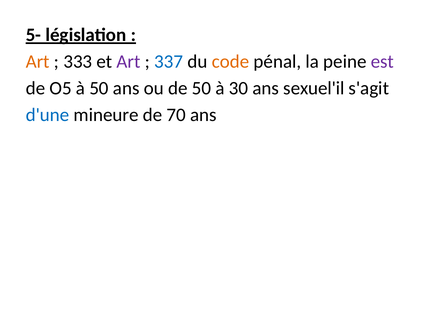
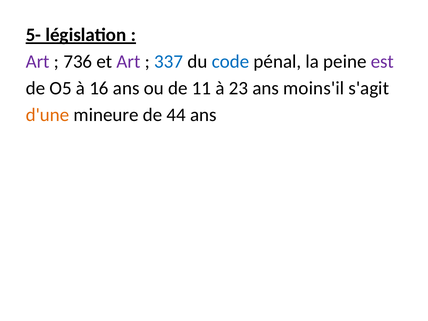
Art at (38, 62) colour: orange -> purple
333: 333 -> 736
code colour: orange -> blue
à 50: 50 -> 16
de 50: 50 -> 11
30: 30 -> 23
sexuel'il: sexuel'il -> moins'il
d'une colour: blue -> orange
70: 70 -> 44
